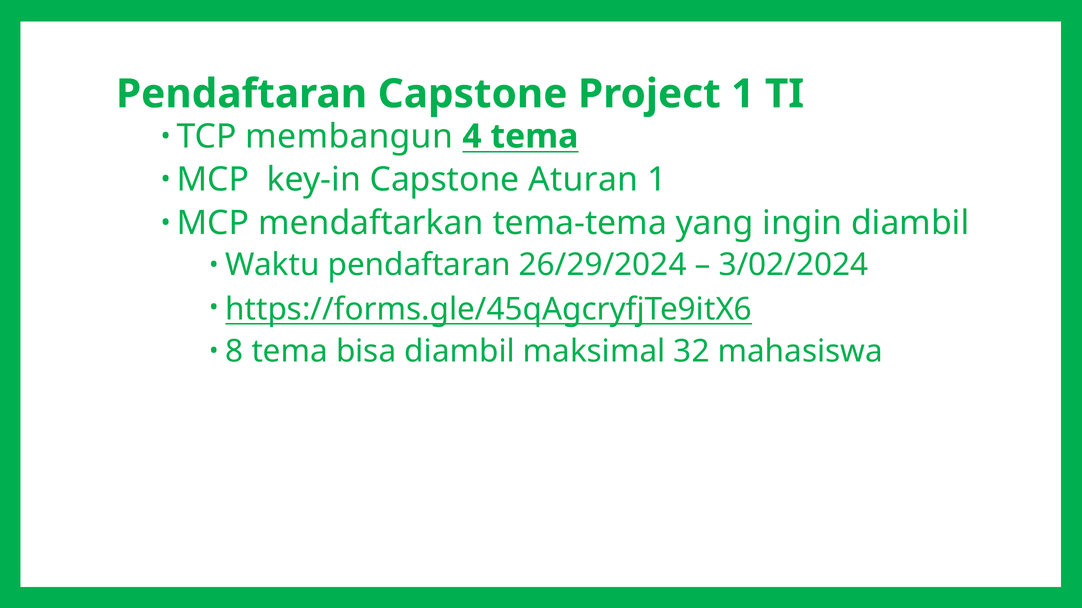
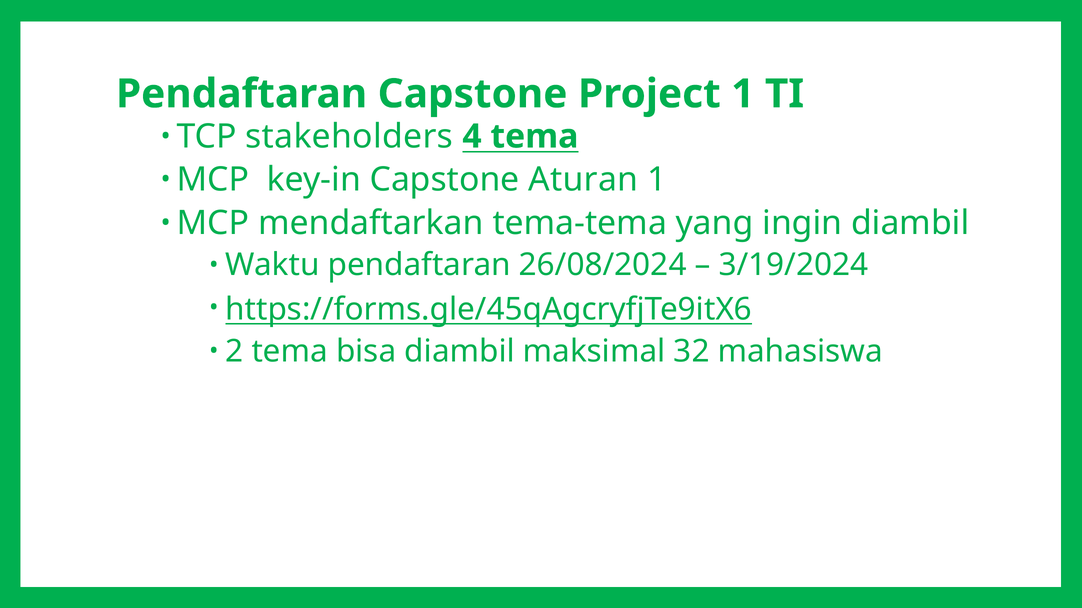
membangun: membangun -> stakeholders
26/29/2024: 26/29/2024 -> 26/08/2024
3/02/2024: 3/02/2024 -> 3/19/2024
8: 8 -> 2
